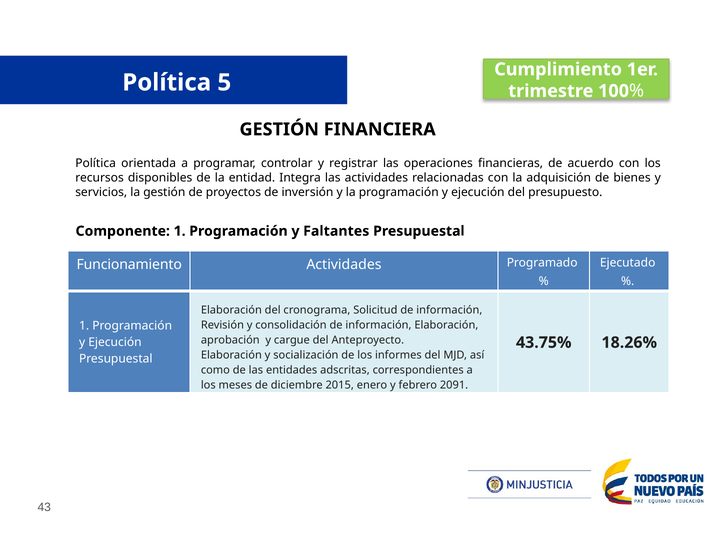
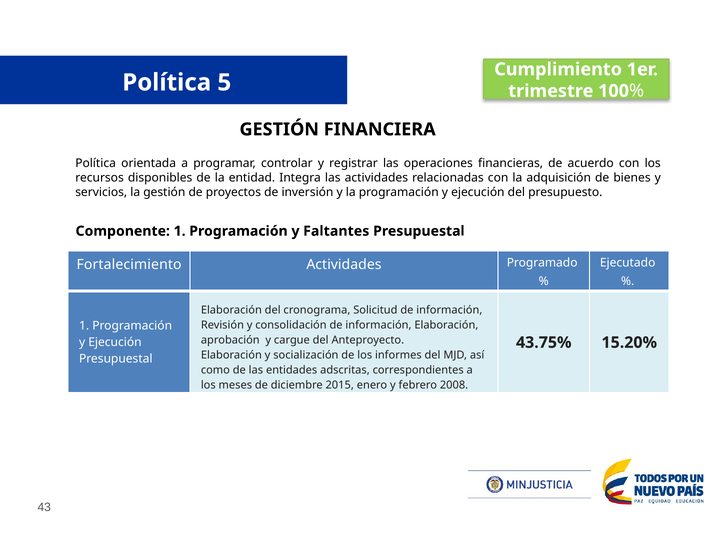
Funcionamiento: Funcionamiento -> Fortalecimiento
18.26%: 18.26% -> 15.20%
2091: 2091 -> 2008
